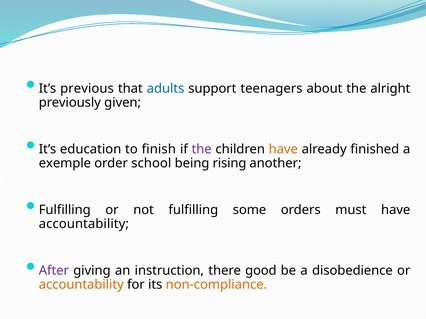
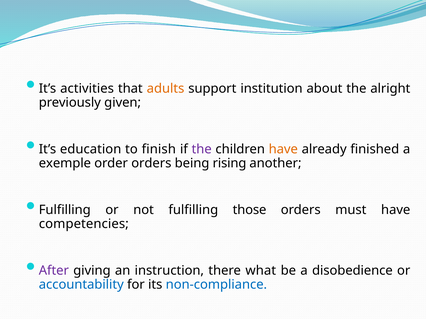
previous: previous -> activities
adults colour: blue -> orange
teenagers: teenagers -> institution
order school: school -> orders
some: some -> those
accountability at (84, 224): accountability -> competencies
good: good -> what
accountability at (81, 285) colour: orange -> blue
non-compliance colour: orange -> blue
